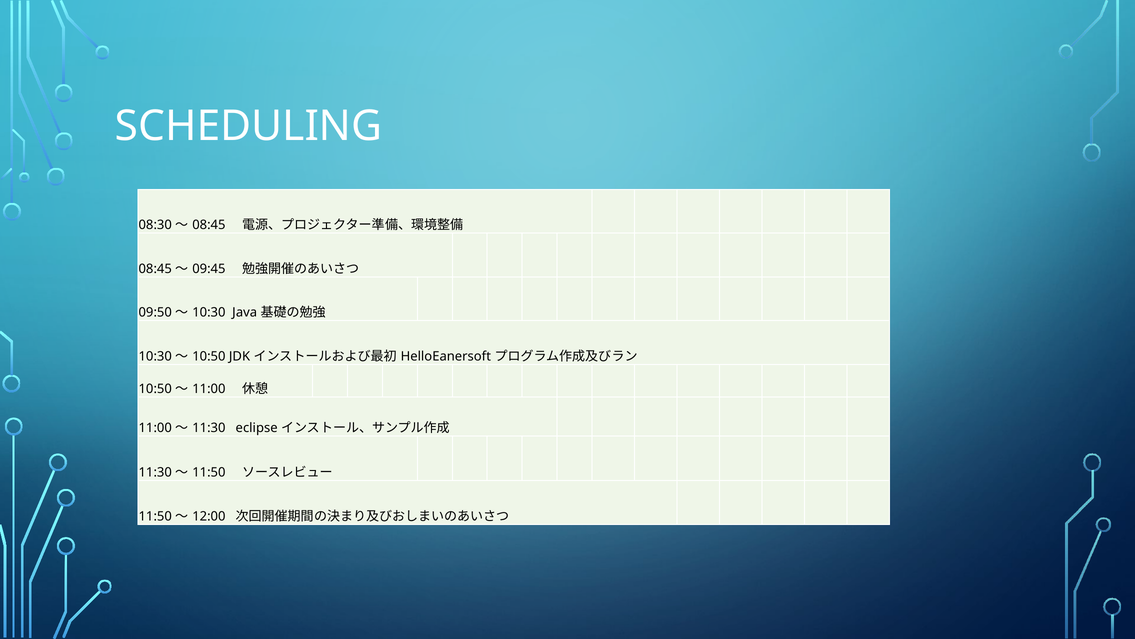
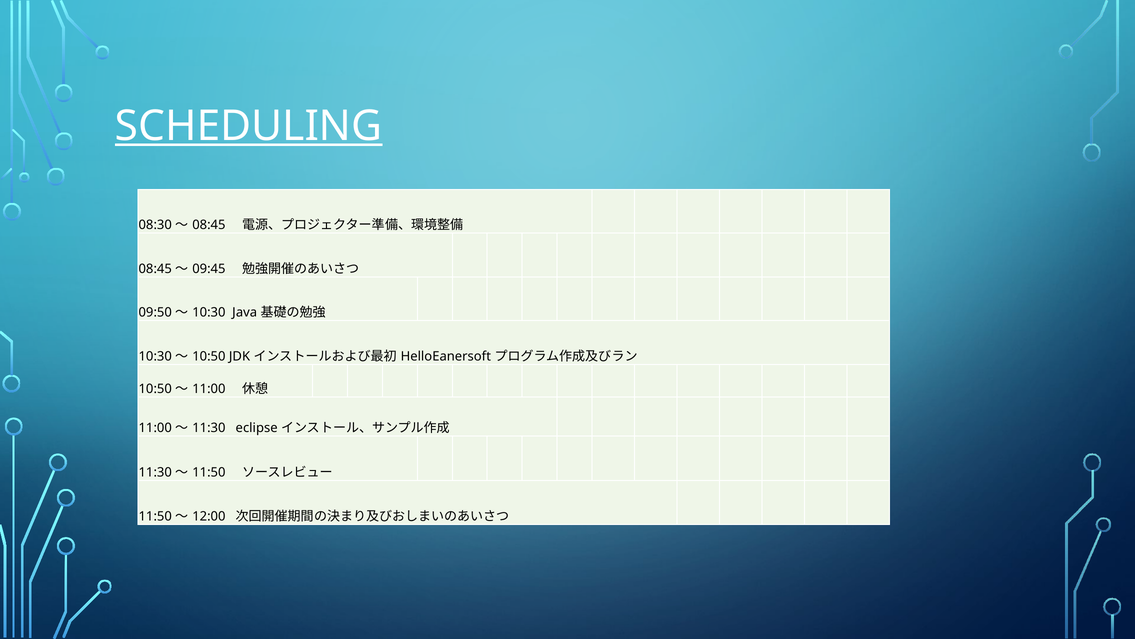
SCHEDULING underline: none -> present
